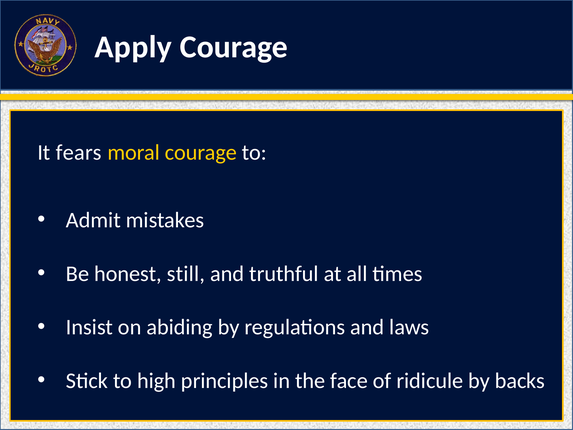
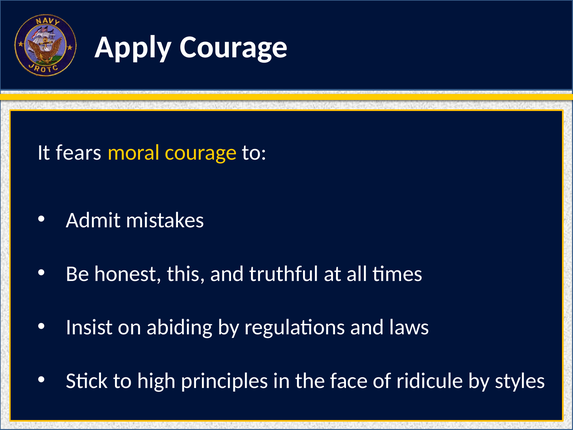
still: still -> this
backs: backs -> styles
